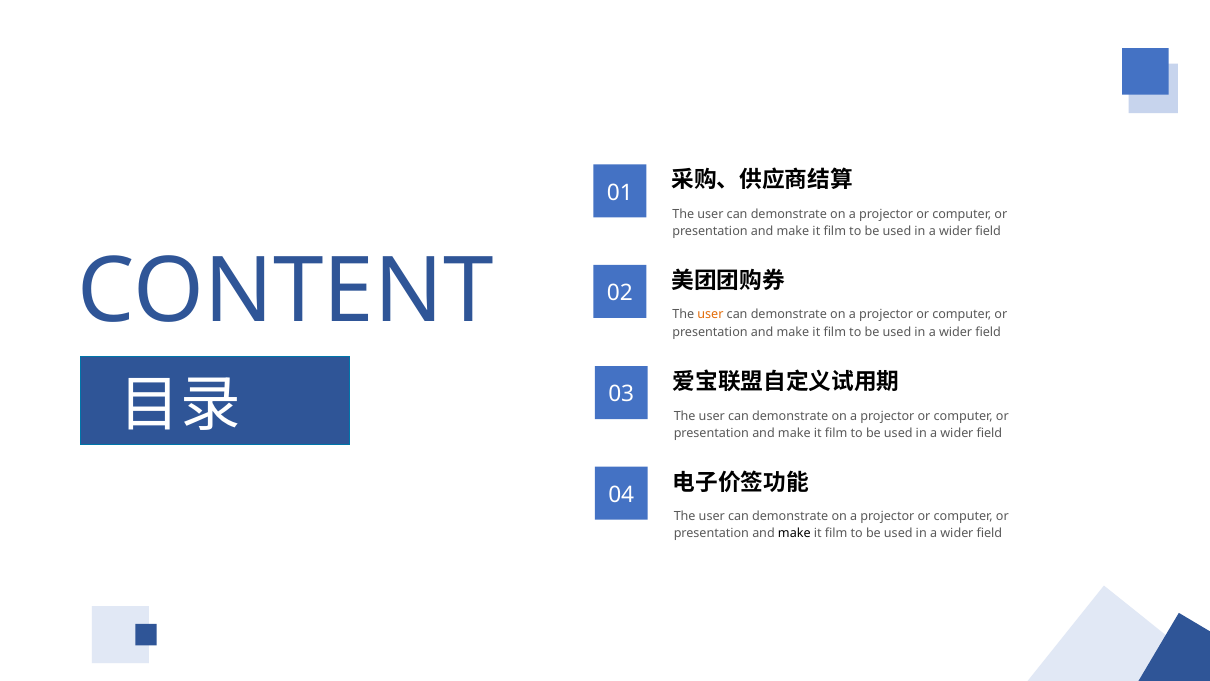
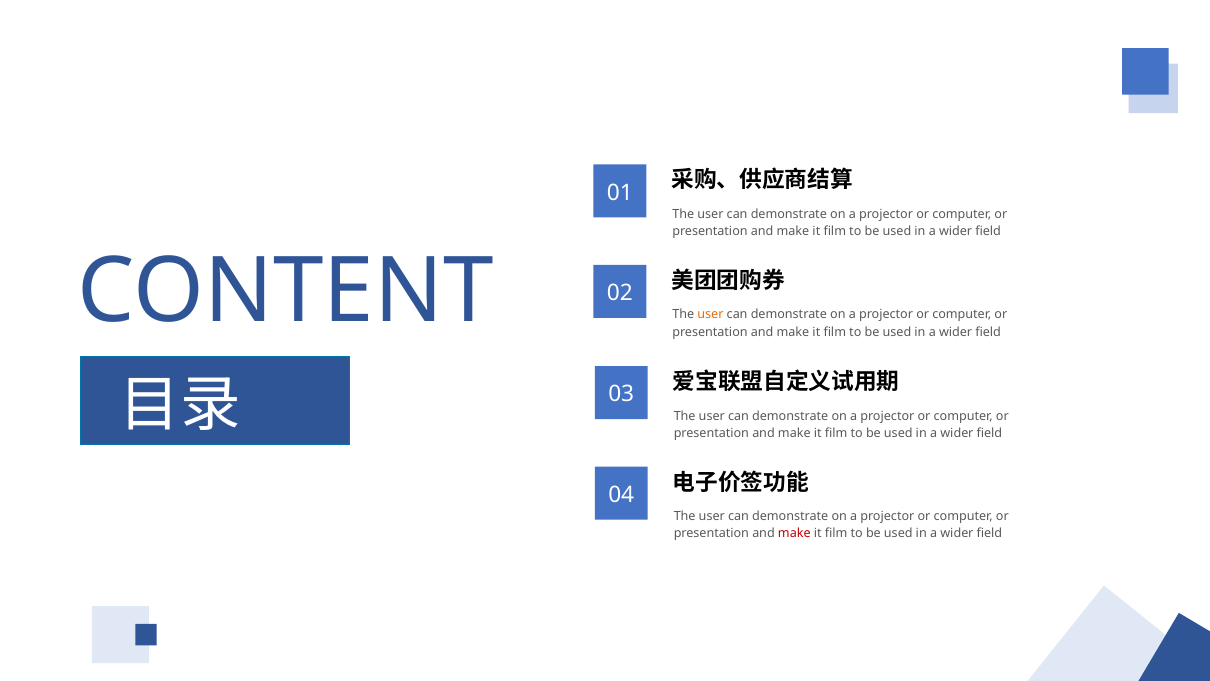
make at (794, 533) colour: black -> red
